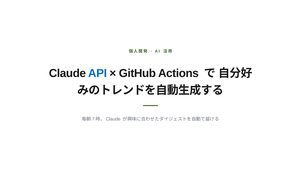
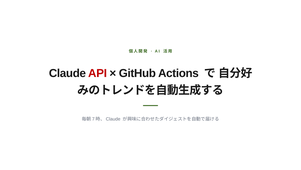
API colour: blue -> red
